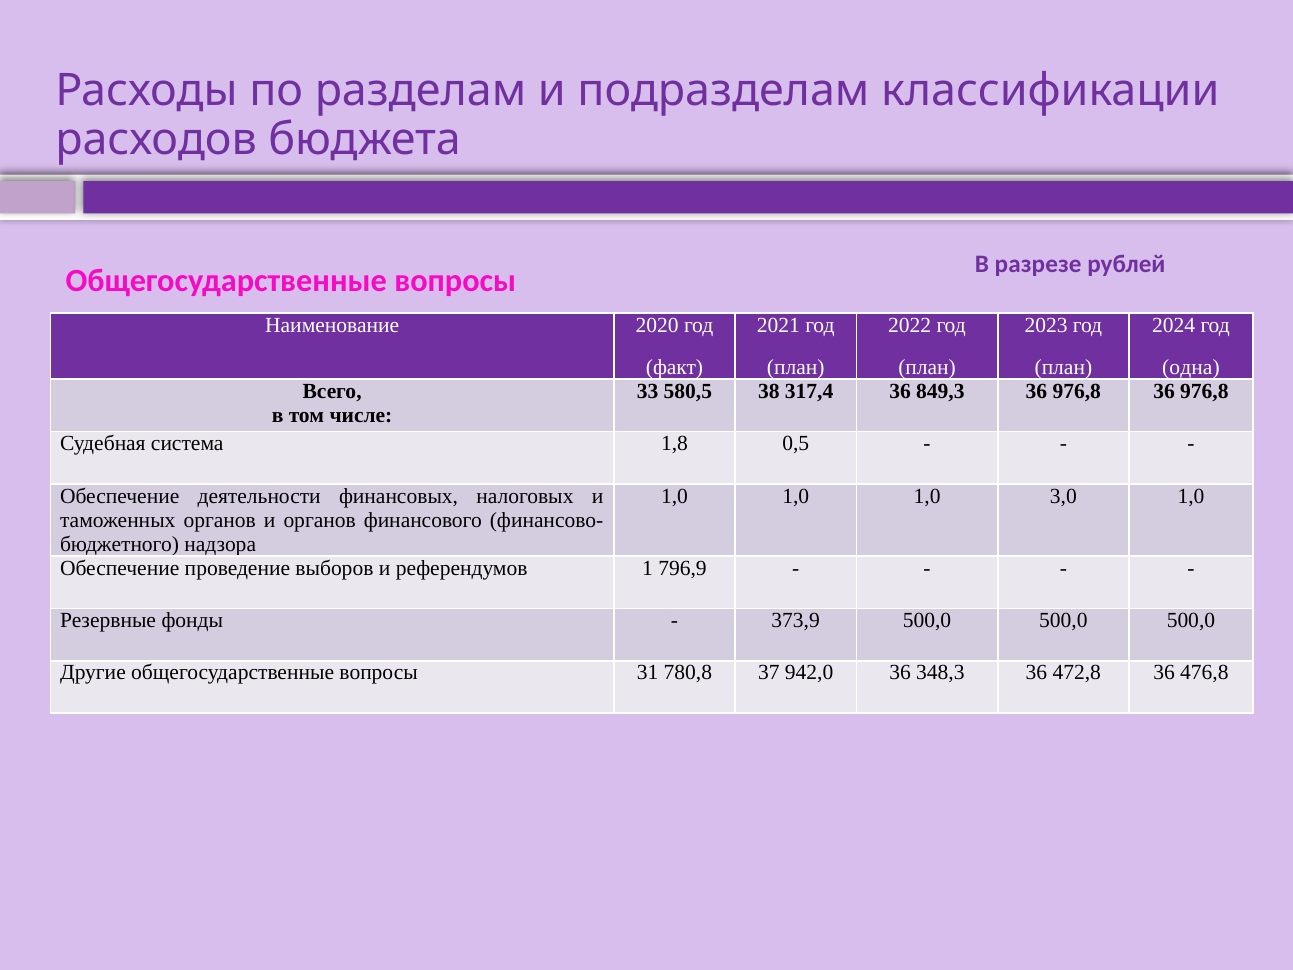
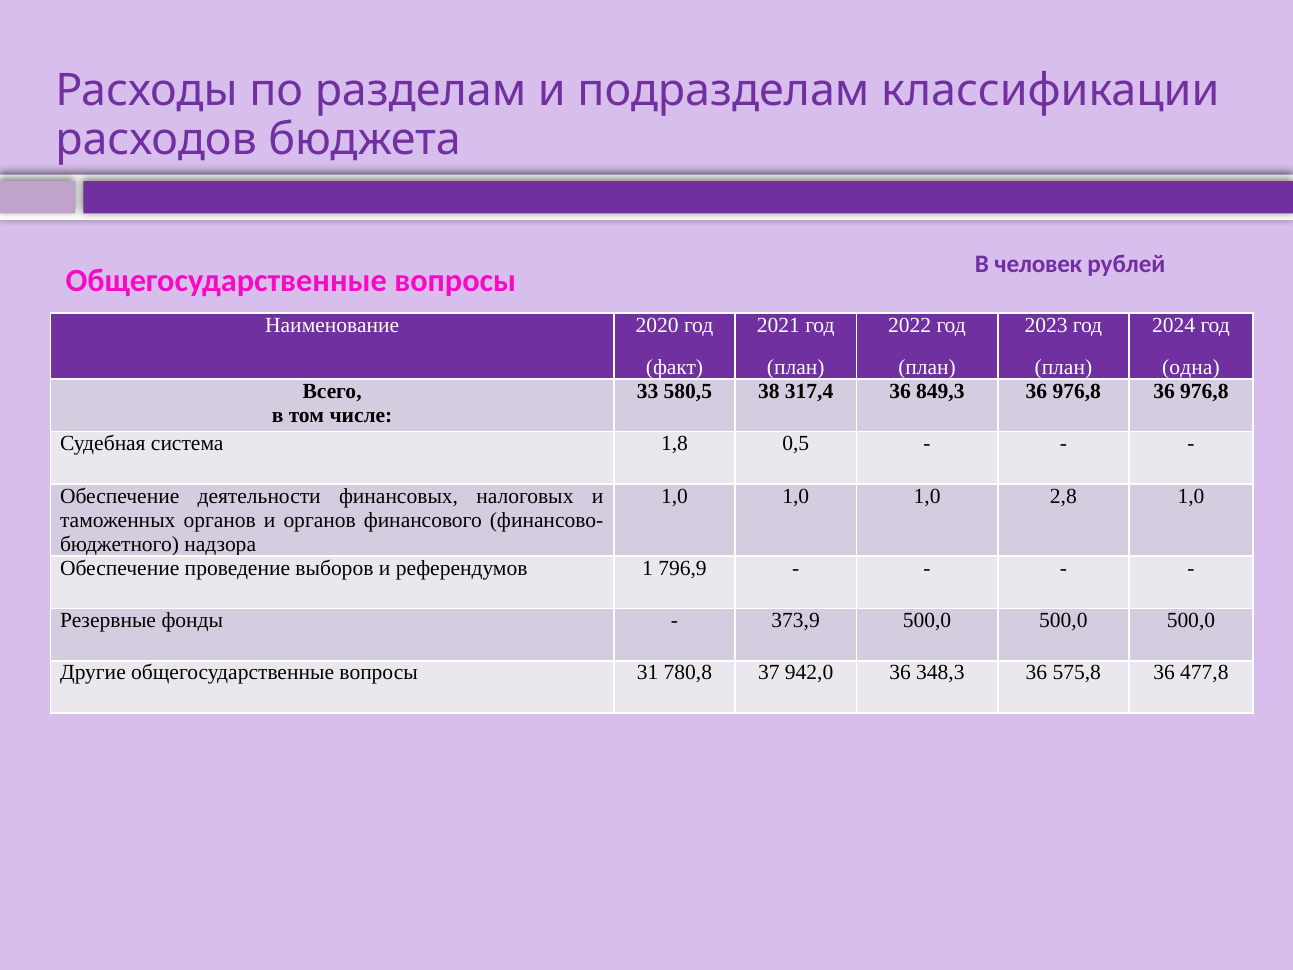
разрезе: разрезе -> человек
3,0: 3,0 -> 2,8
472,8: 472,8 -> 575,8
476,8: 476,8 -> 477,8
